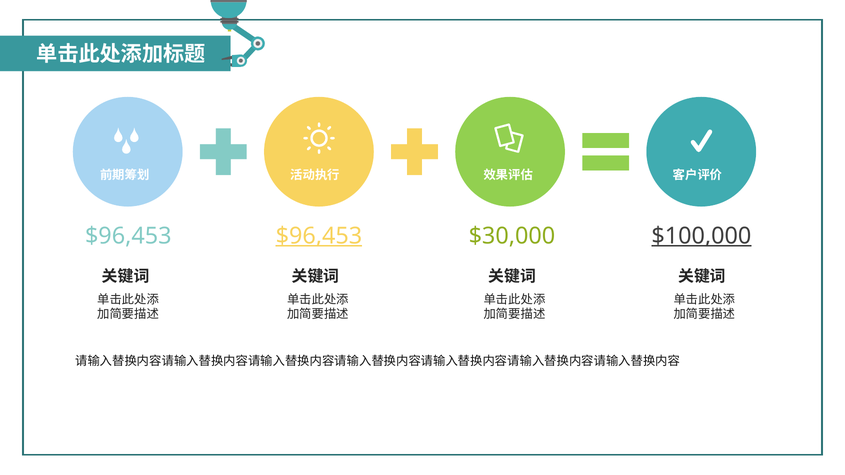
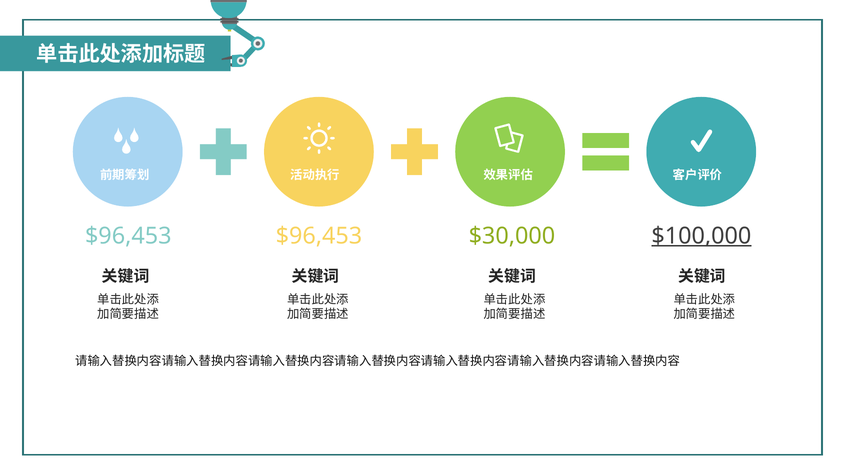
$96,453 at (319, 236) underline: present -> none
